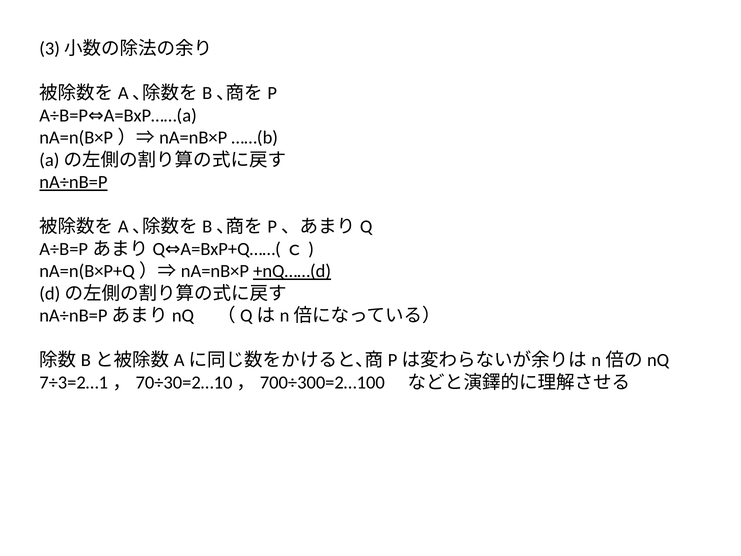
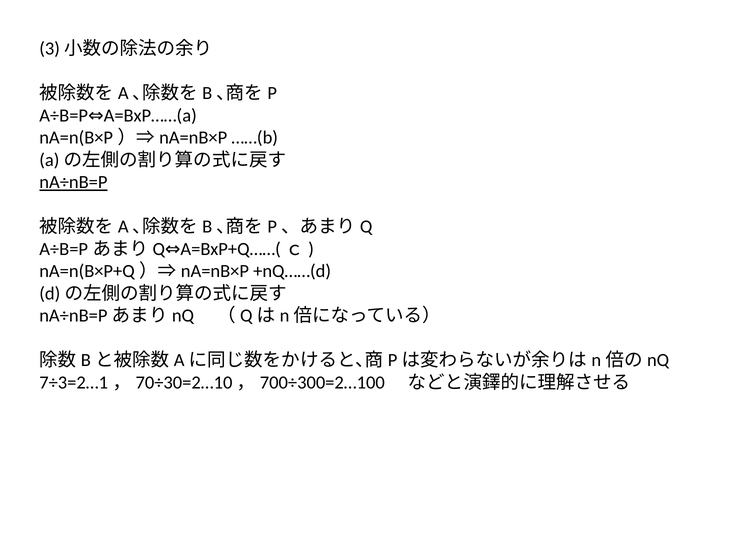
+nQ……(d underline: present -> none
